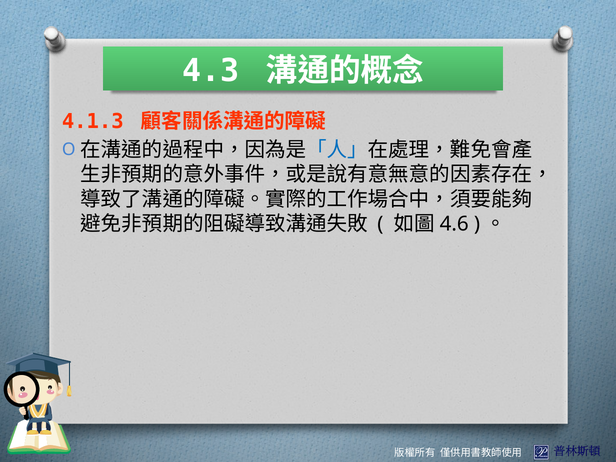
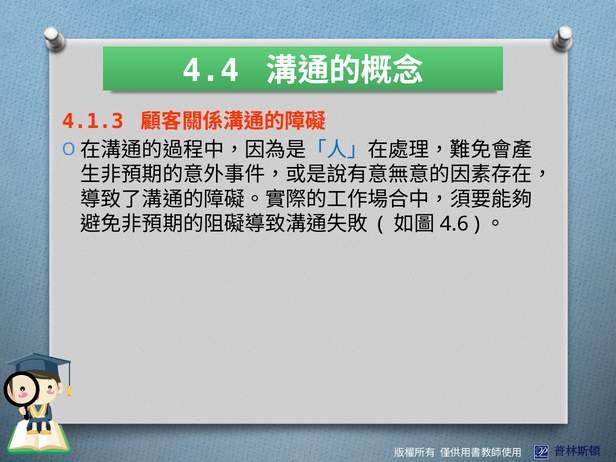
4.3: 4.3 -> 4.4
